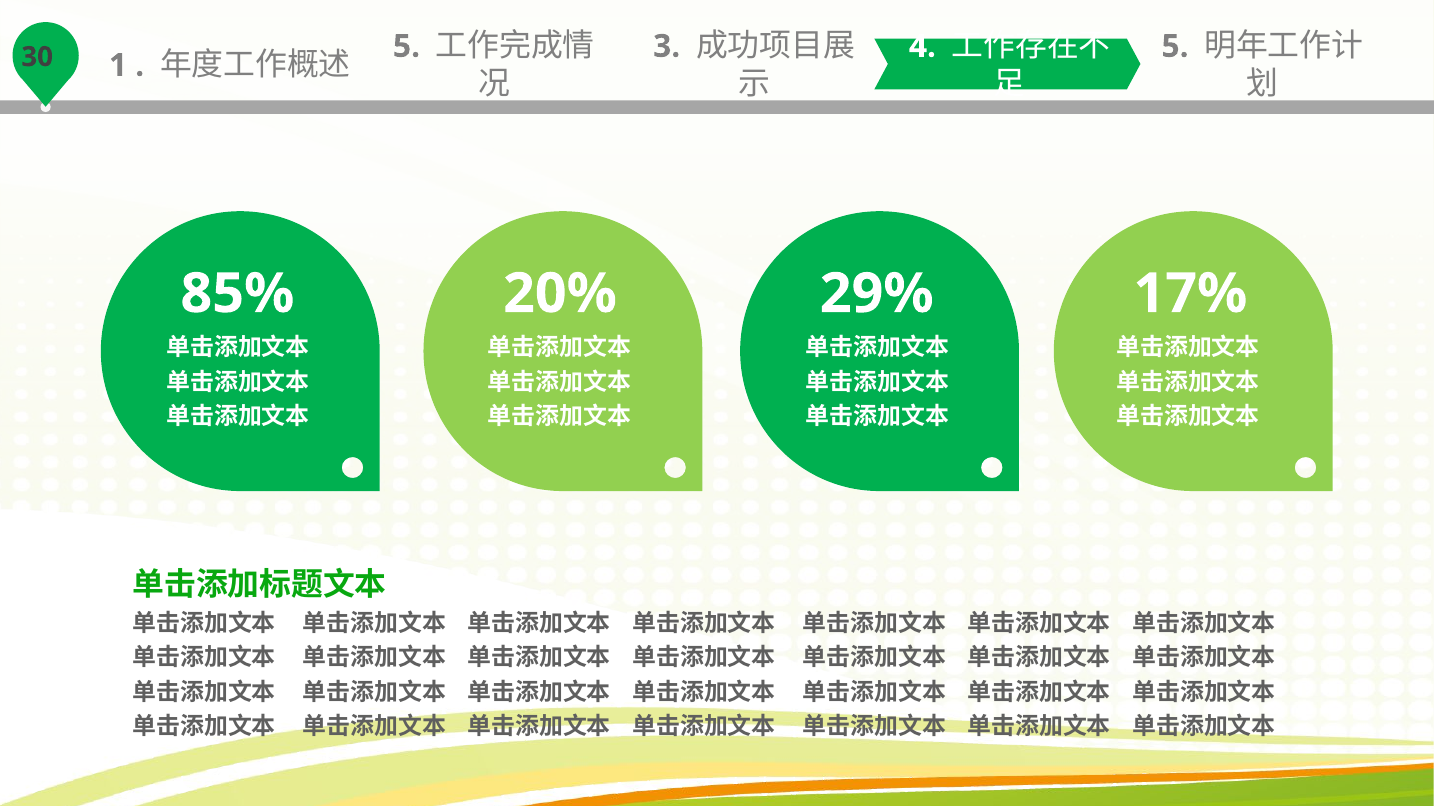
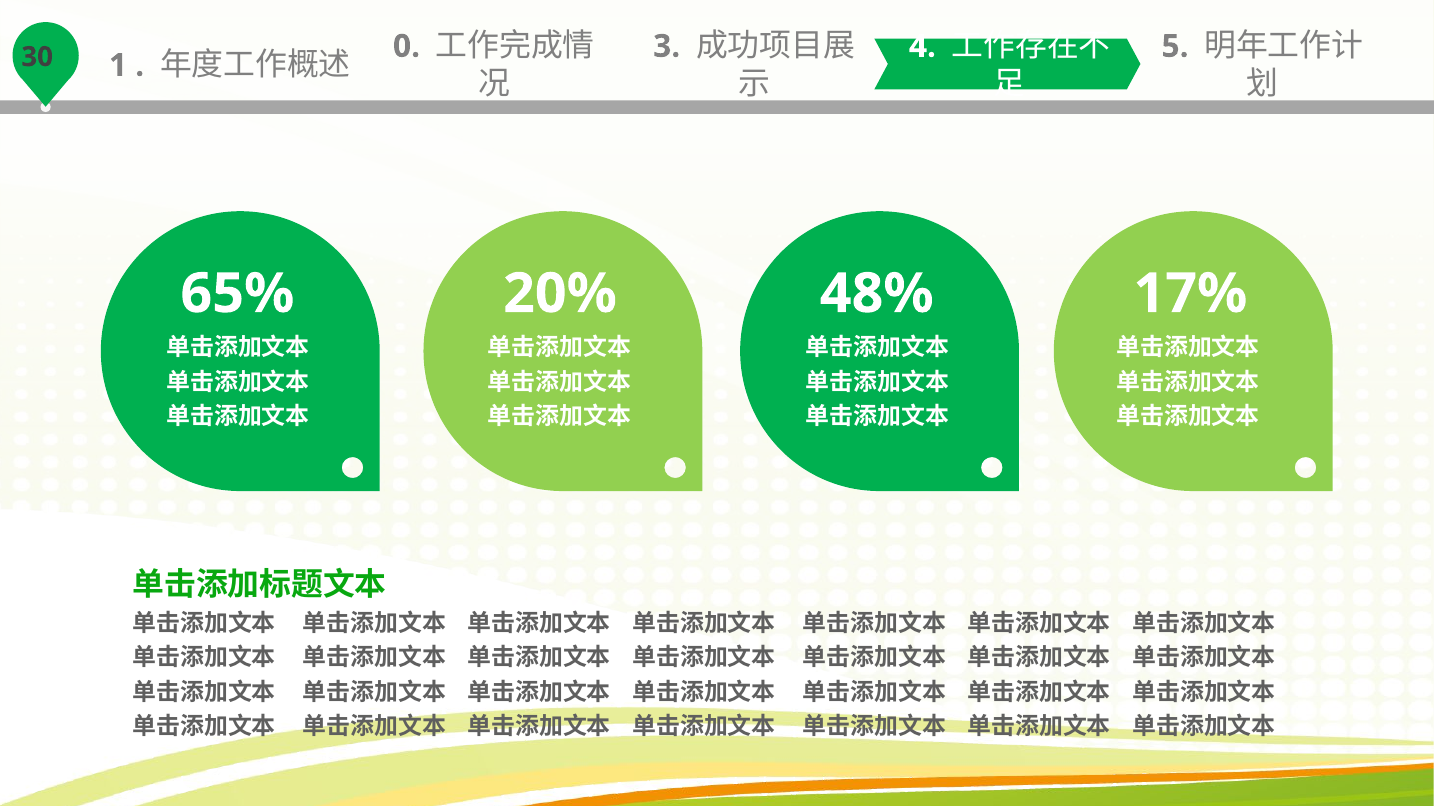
5 at (407, 46): 5 -> 0
85%: 85% -> 65%
29%: 29% -> 48%
